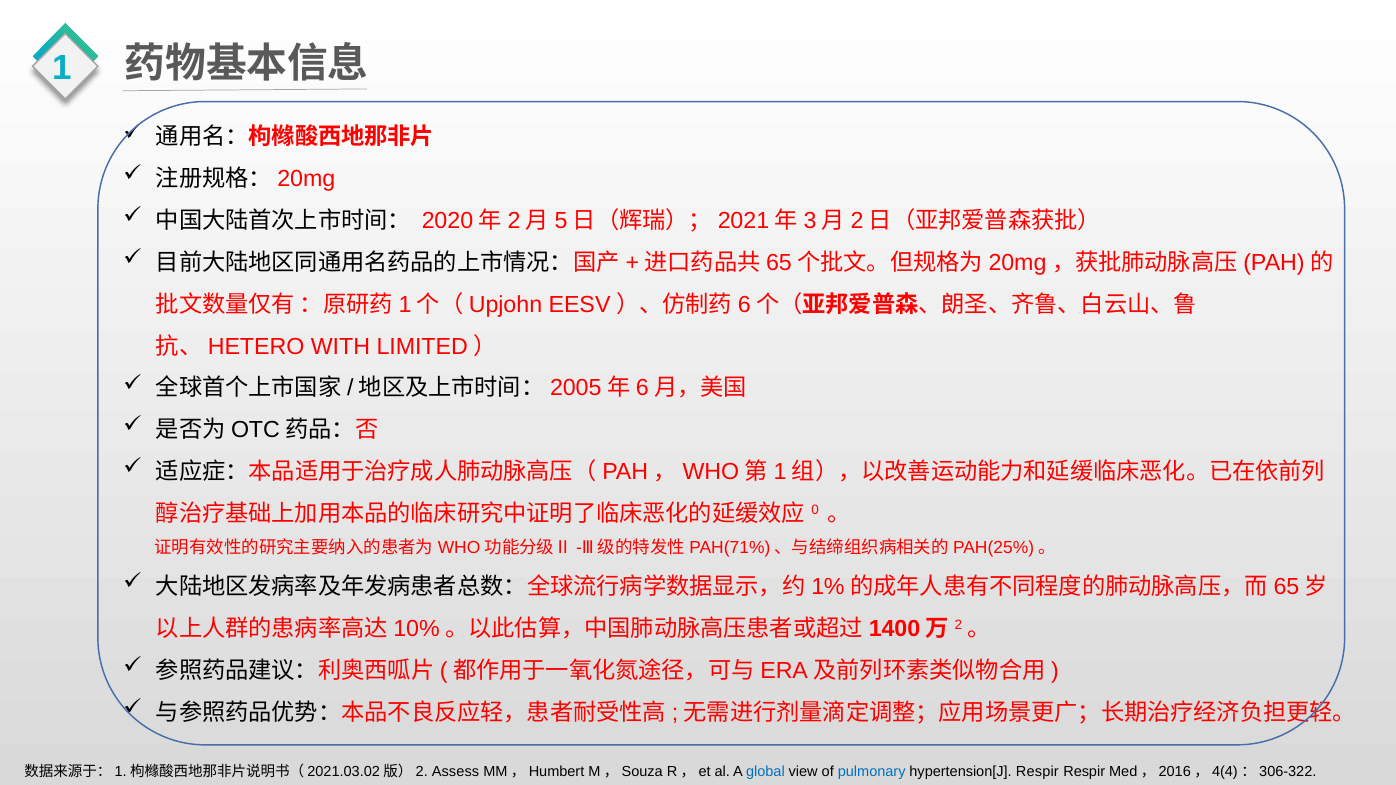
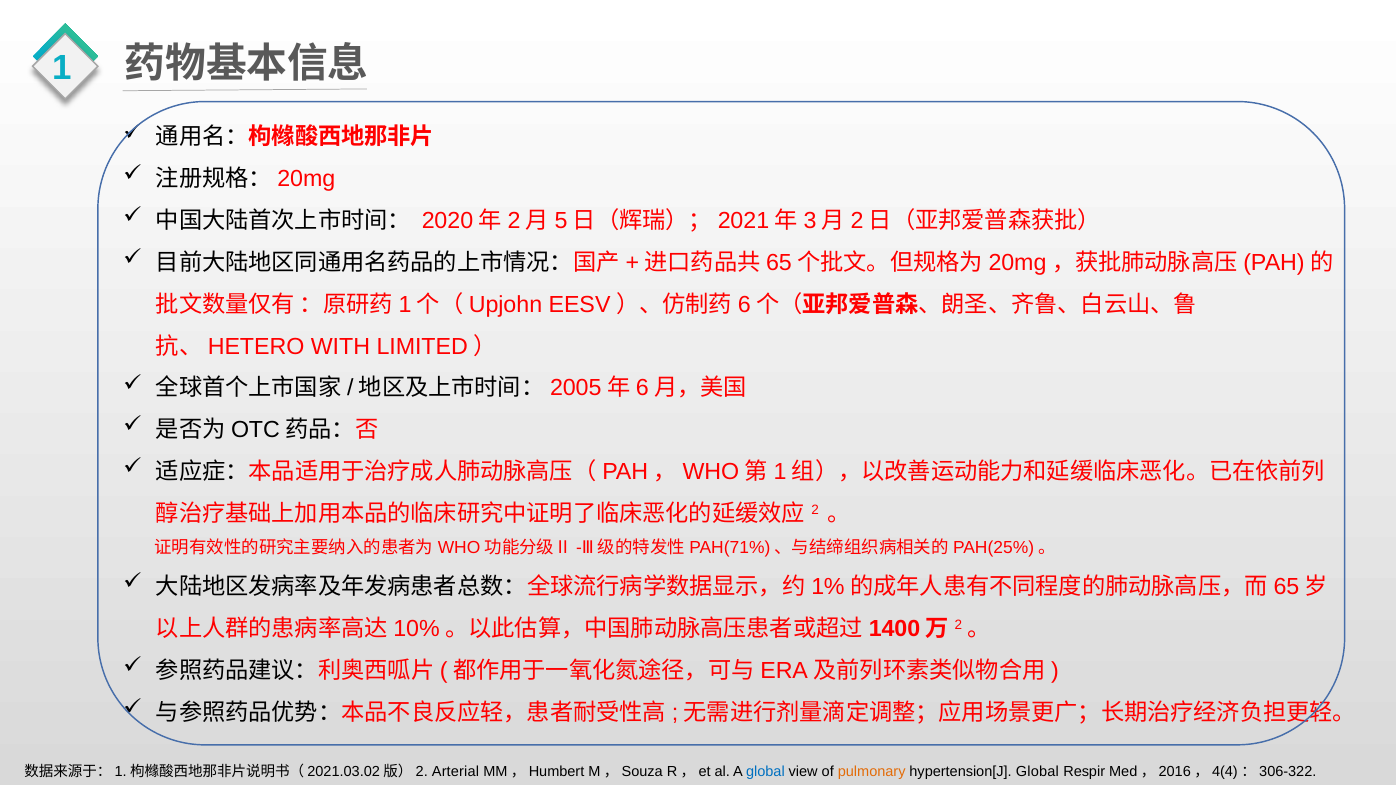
0: 0 -> 2
Assess: Assess -> Arterial
pulmonary colour: blue -> orange
hypertension[J Respir: Respir -> Global
